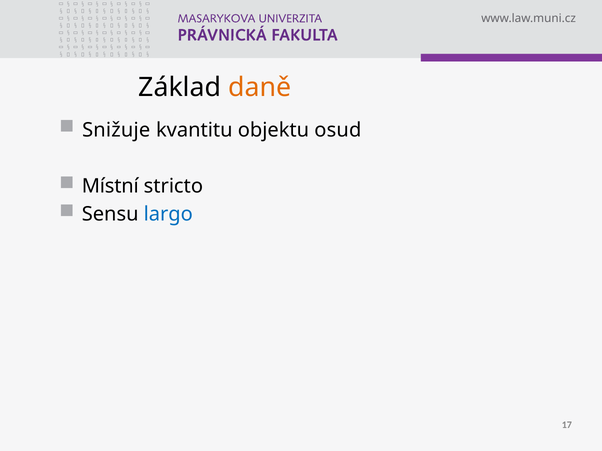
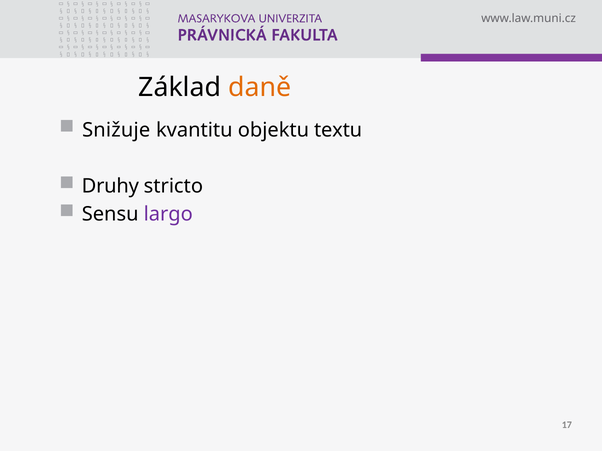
osud: osud -> textu
Místní: Místní -> Druhy
largo colour: blue -> purple
